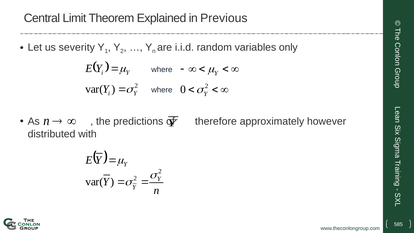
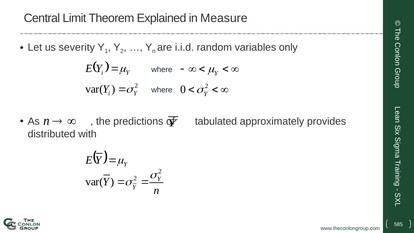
Previous: Previous -> Measure
therefore: therefore -> tabulated
however: however -> provides
